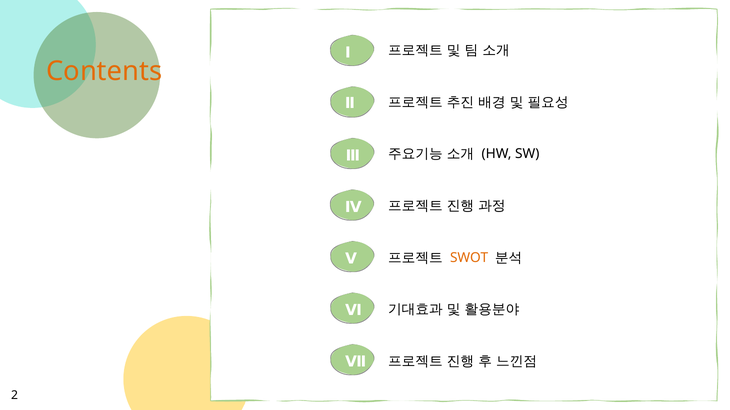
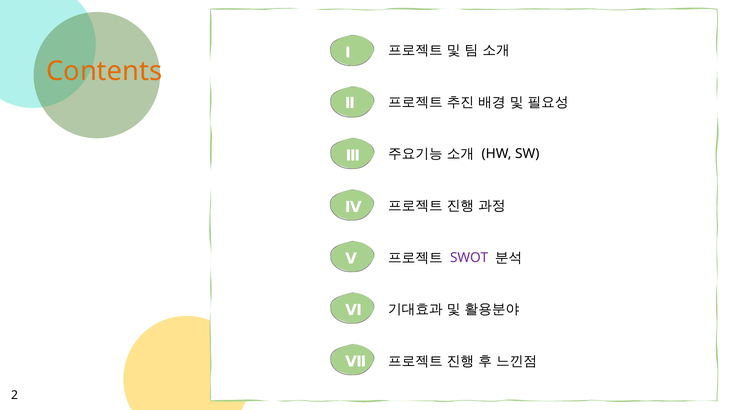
SWOT colour: orange -> purple
